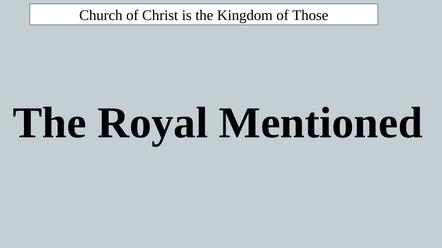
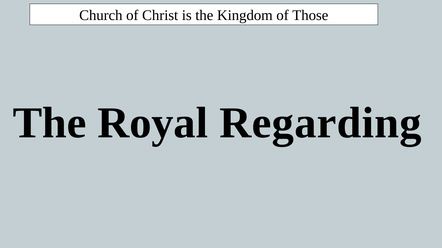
Mentioned: Mentioned -> Regarding
